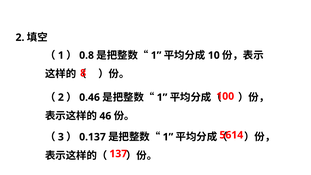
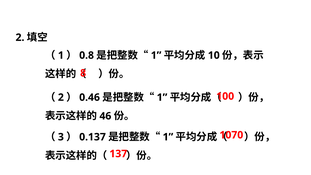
5614: 5614 -> 1070
